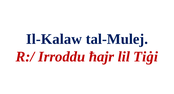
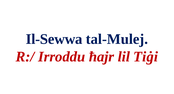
Il-Kalaw: Il-Kalaw -> Il-Sewwa
